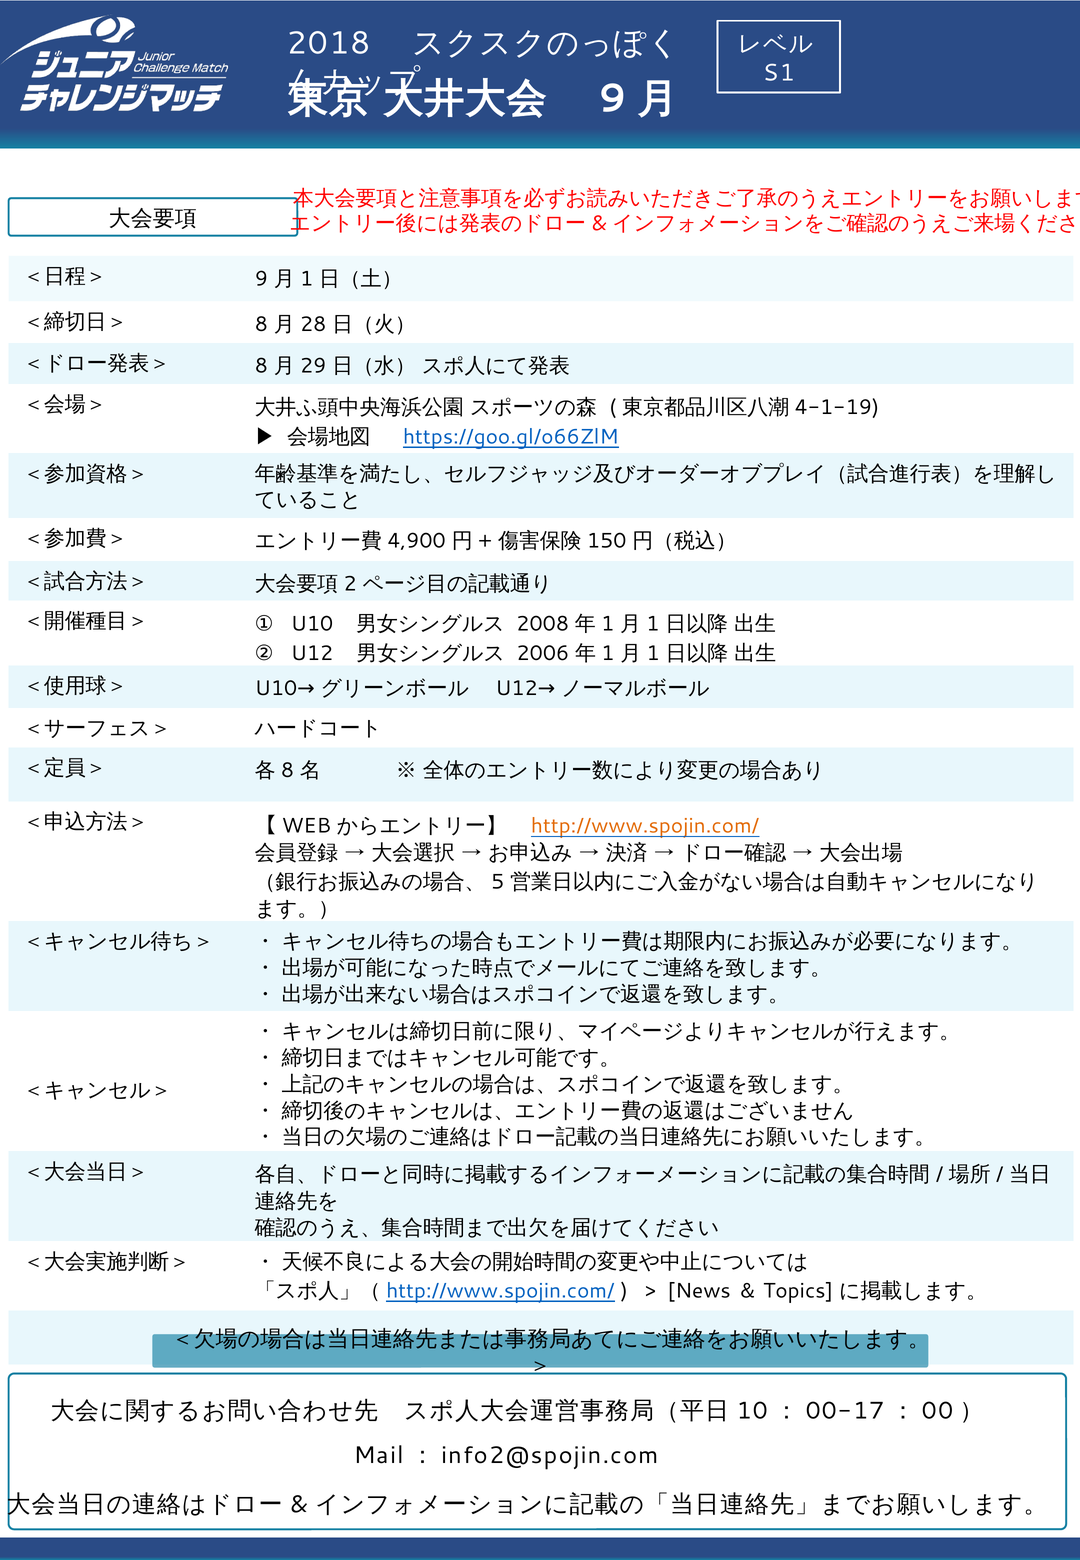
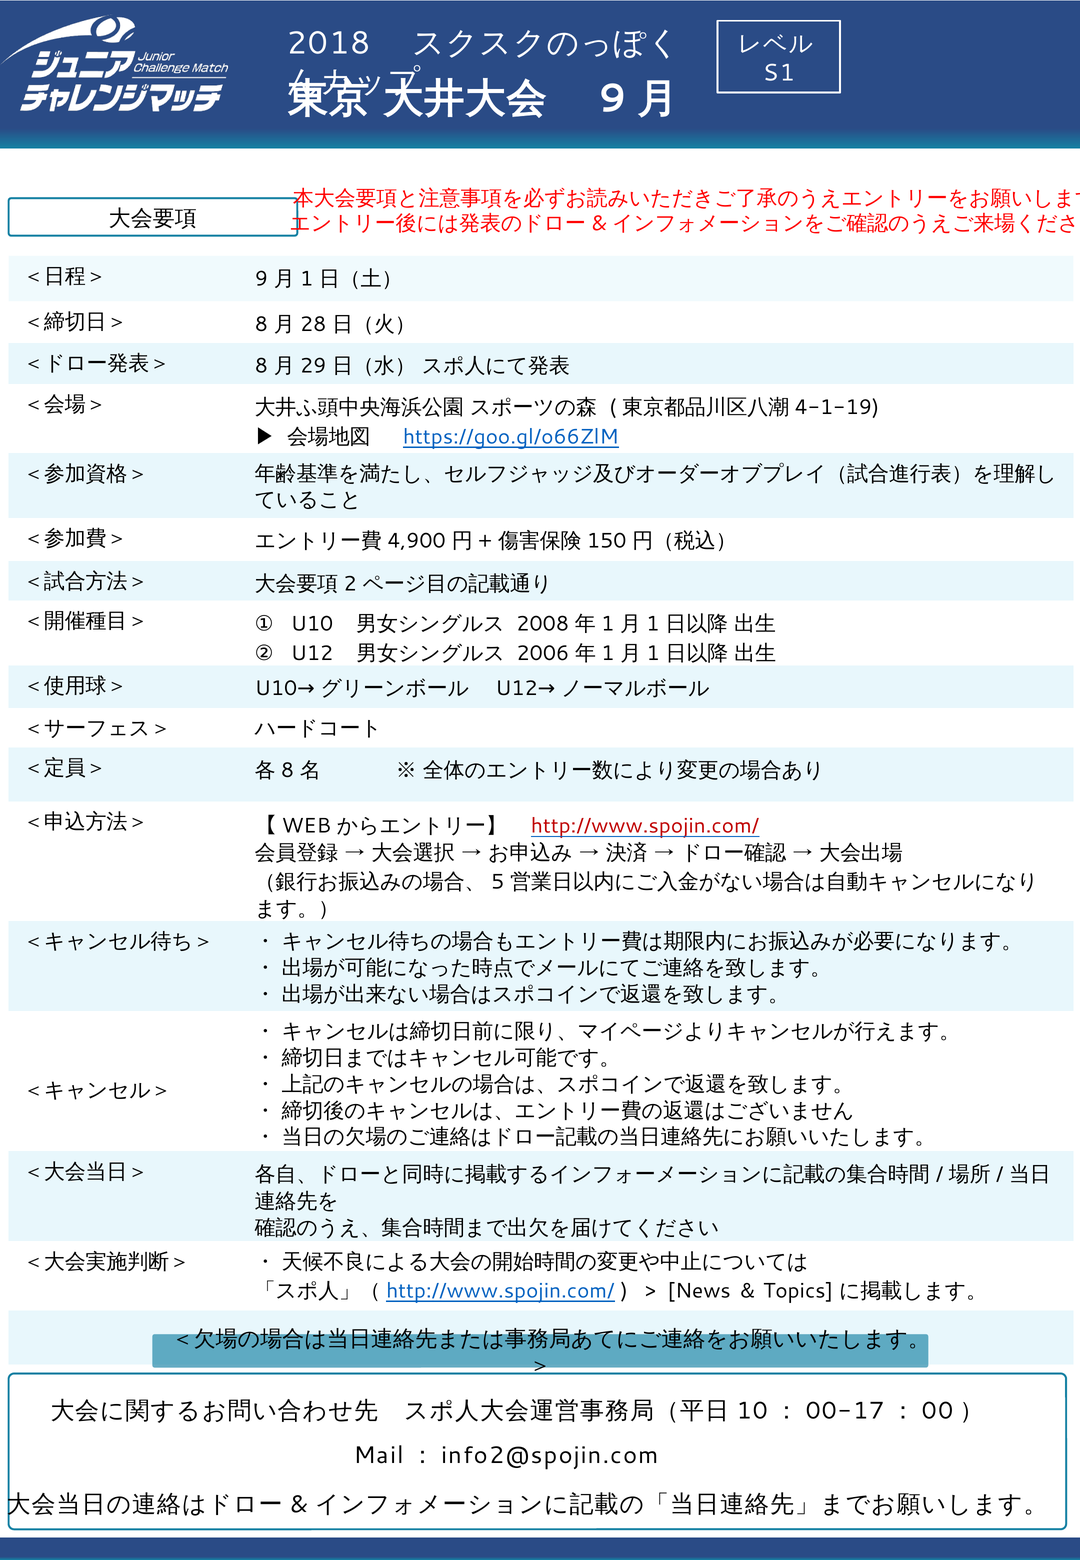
http://www.spojin.com/ at (645, 826) colour: orange -> red
